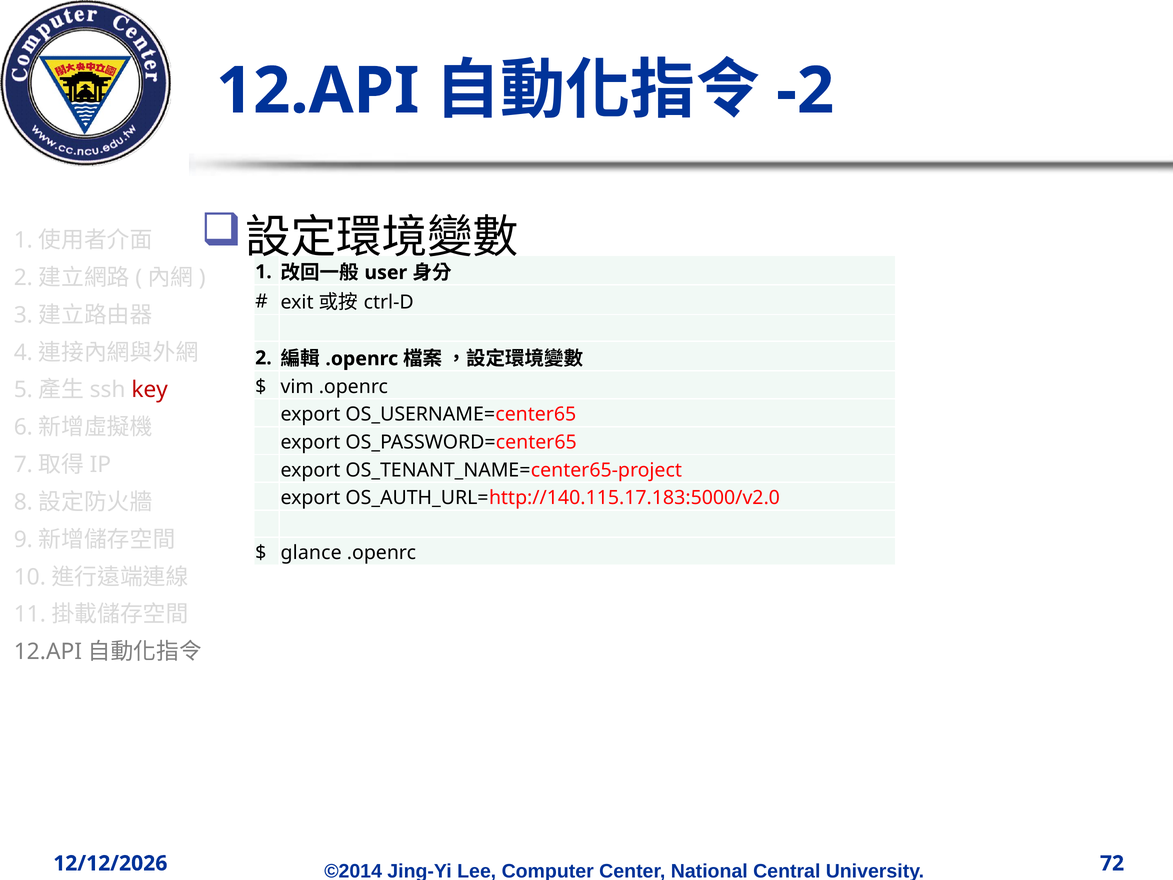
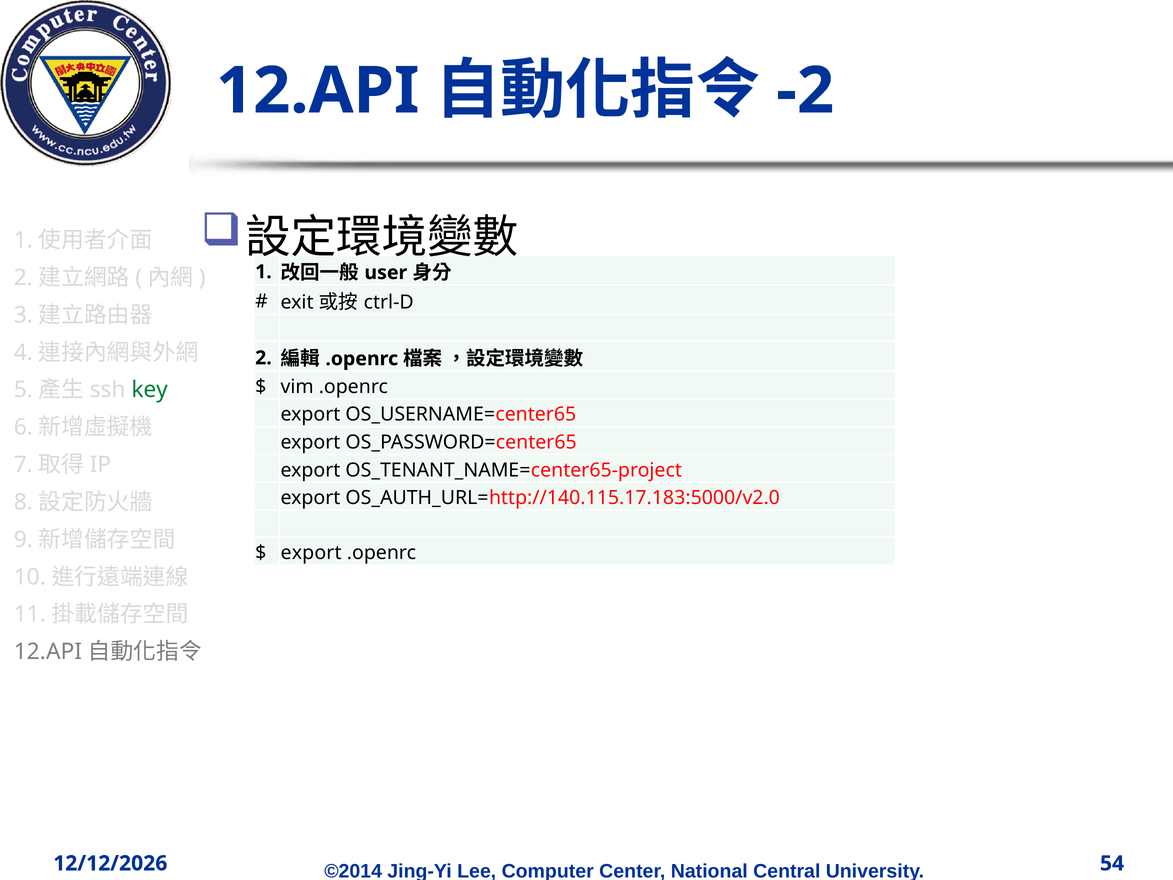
key colour: red -> green
glance at (311, 553): glance -> export
72: 72 -> 54
